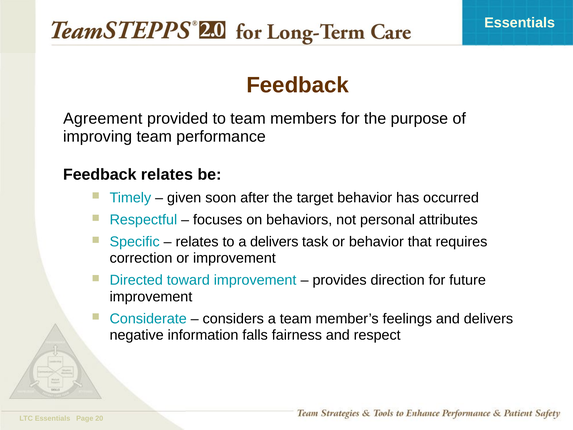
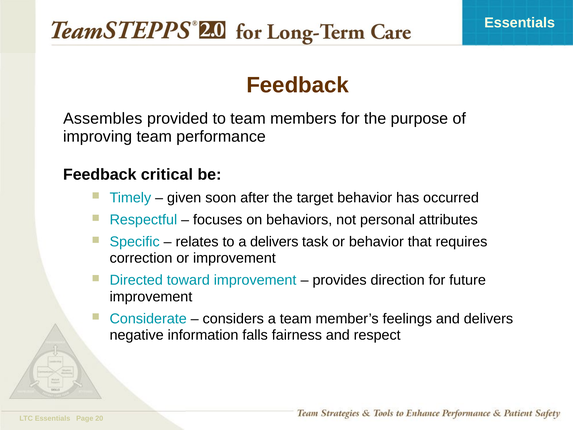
Agreement: Agreement -> Assembles
Feedback relates: relates -> critical
